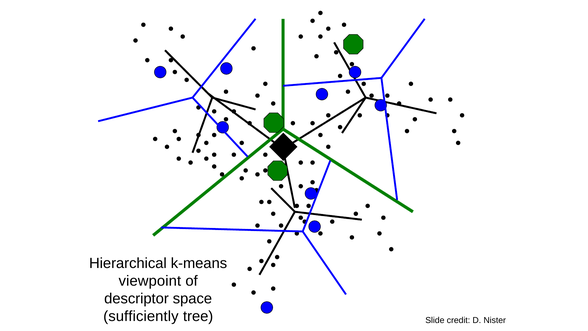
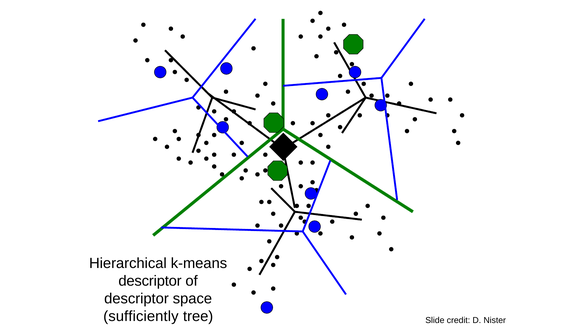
viewpoint at (150, 281): viewpoint -> descriptor
